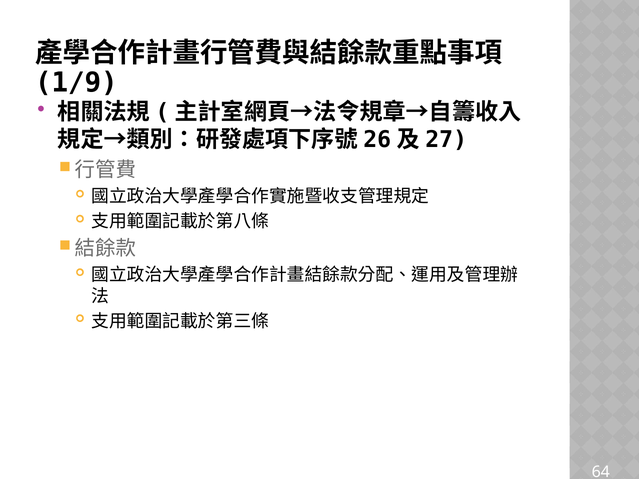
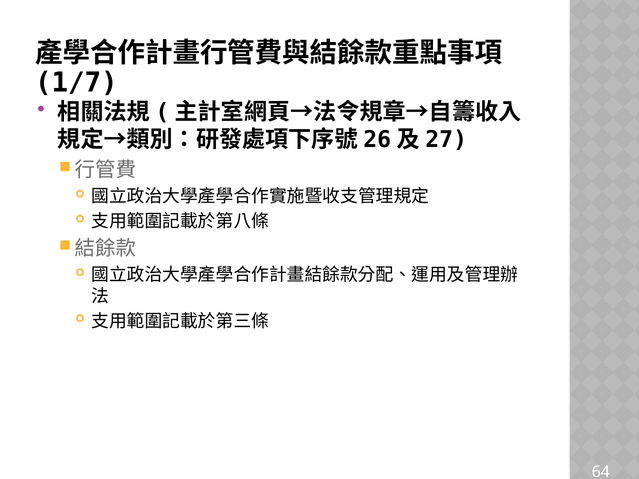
1/9: 1/9 -> 1/7
